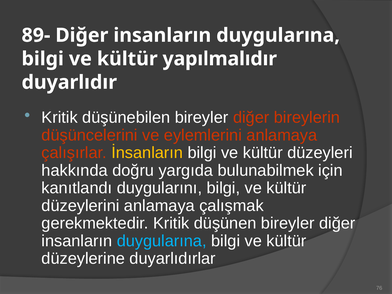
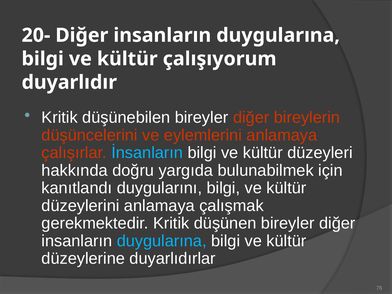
89-: 89- -> 20-
yapılmalıdır: yapılmalıdır -> çalışıyorum
İnsanların colour: yellow -> light blue
